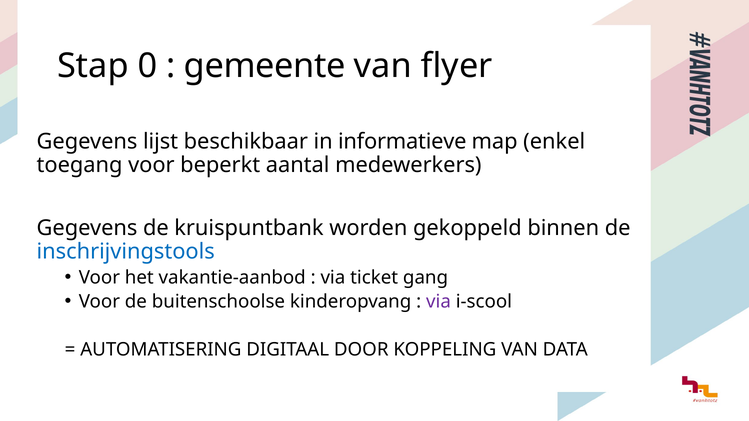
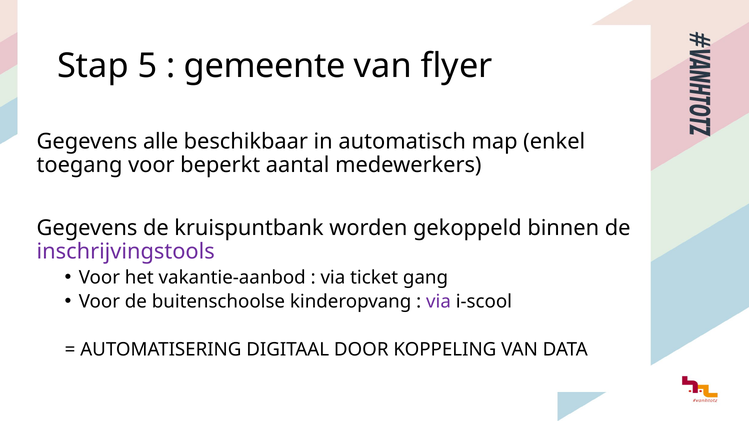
0: 0 -> 5
lijst: lijst -> alle
informatieve: informatieve -> automatisch
inschrijvingstools colour: blue -> purple
